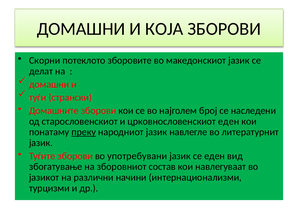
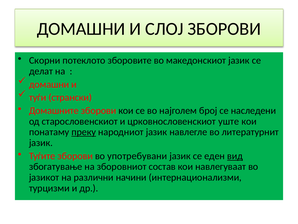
КОЈА: КОЈА -> СЛОЈ
црковнословенскиот еден: еден -> уште
вид underline: none -> present
